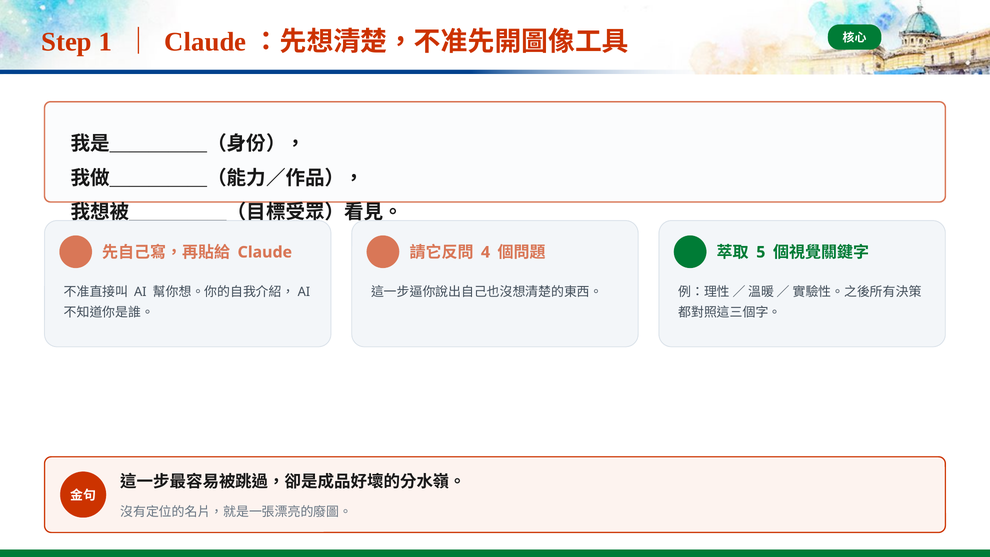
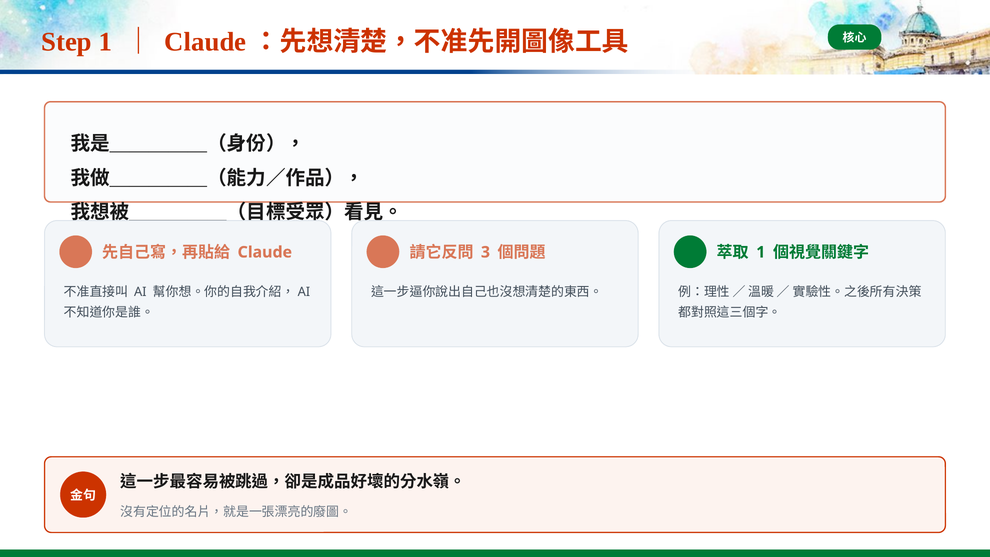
4: 4 -> 3
5 at (761, 252): 5 -> 1
